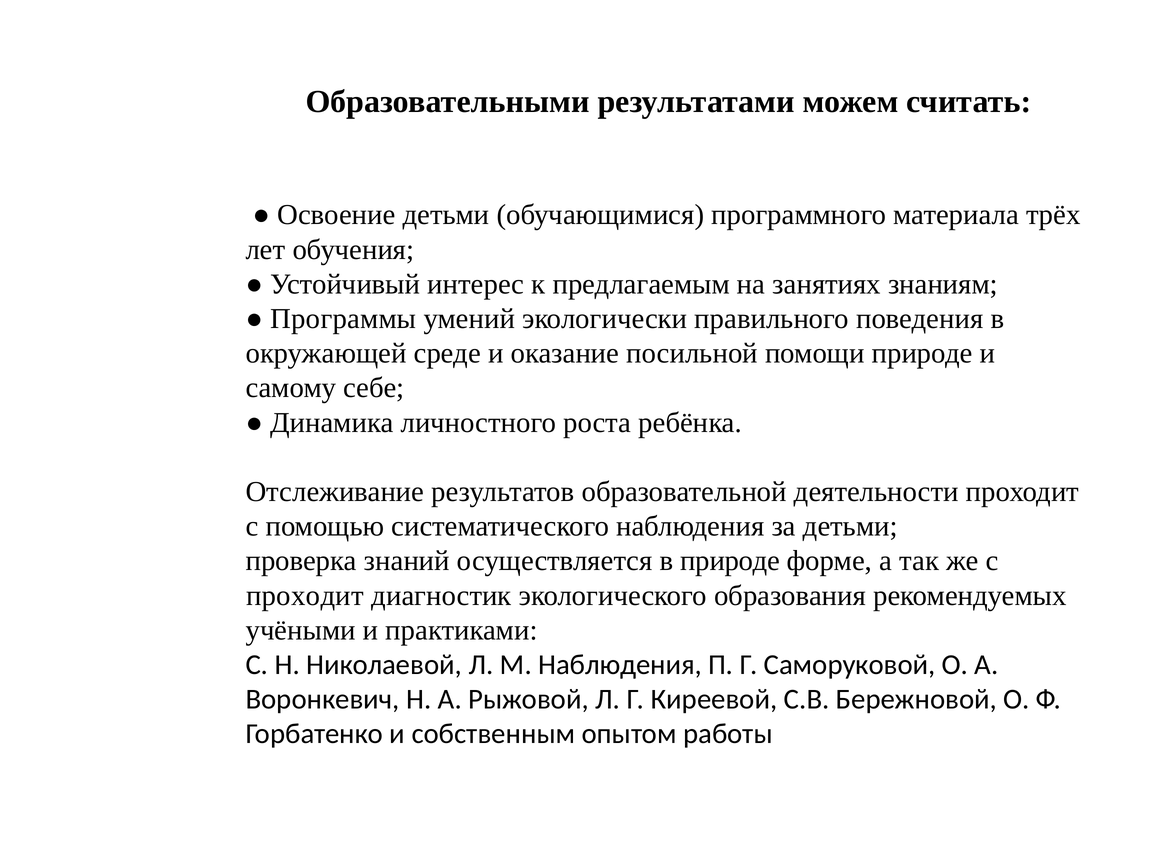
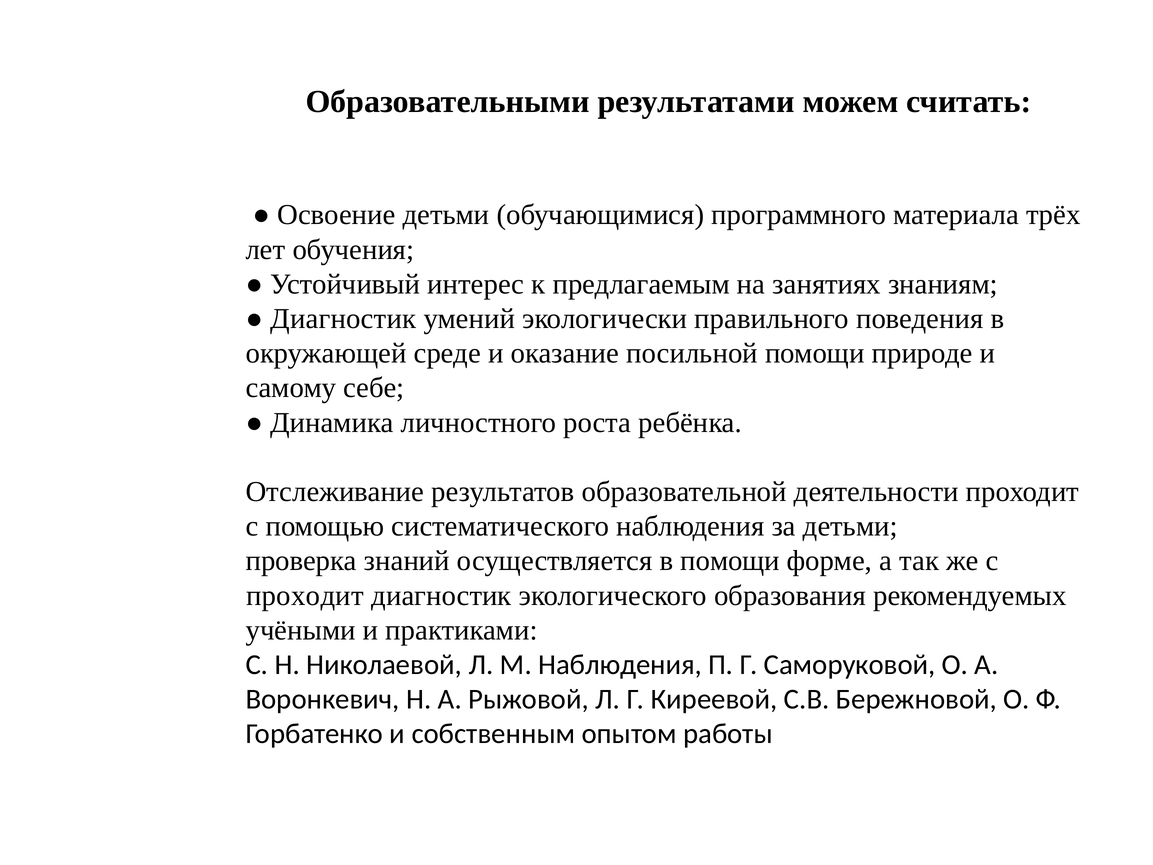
Программы at (343, 319): Программы -> Диагностик
в природе: природе -> помощи
